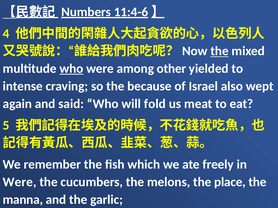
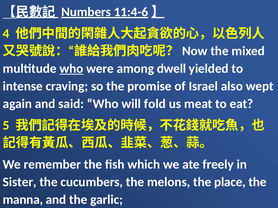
the at (220, 51) underline: present -> none
other: other -> dwell
because: because -> promise
Were at (20, 182): Were -> Sister
